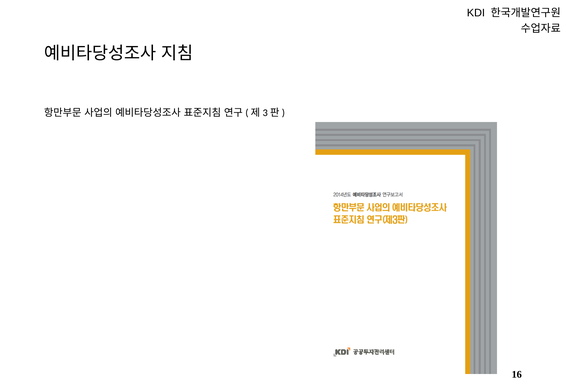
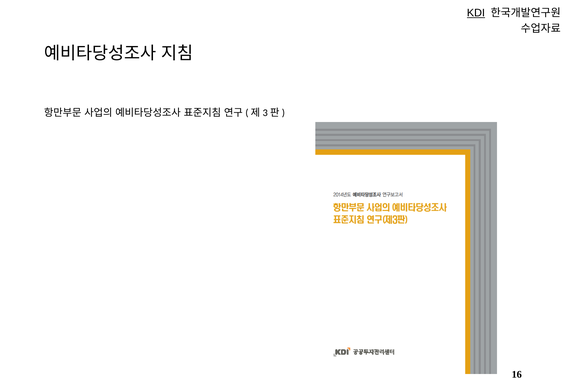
KDI underline: none -> present
